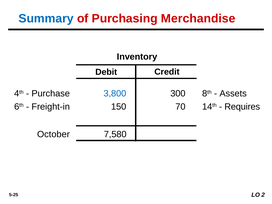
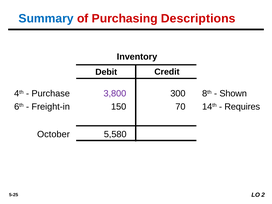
Merchandise: Merchandise -> Descriptions
3,800 colour: blue -> purple
Assets: Assets -> Shown
7,580: 7,580 -> 5,580
